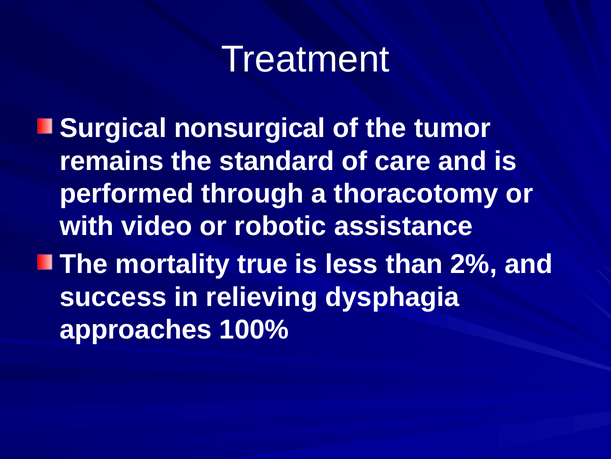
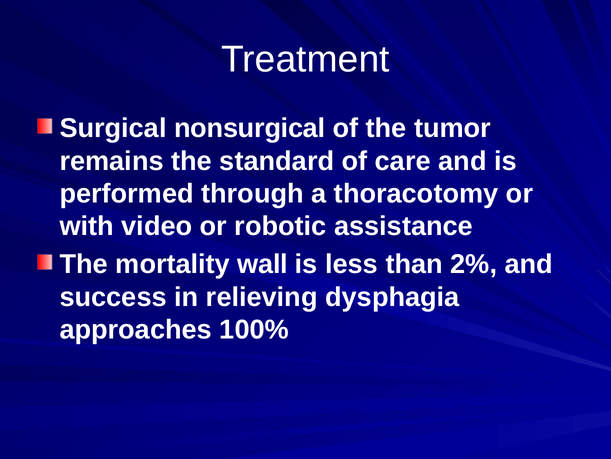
true: true -> wall
